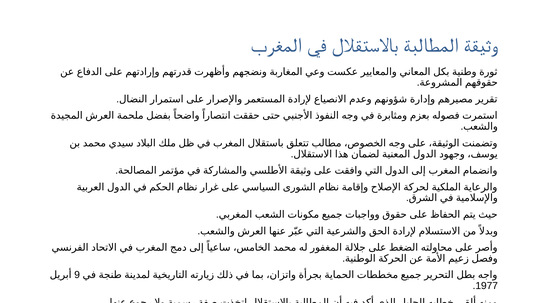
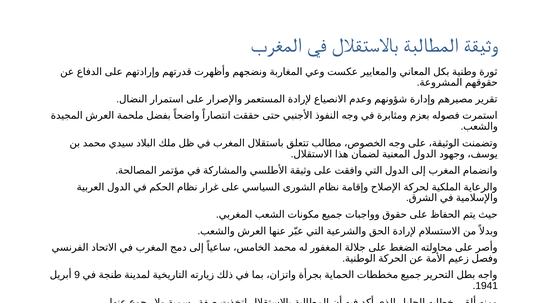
1977: 1977 -> 1941
